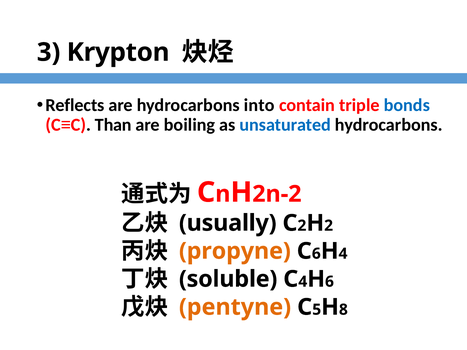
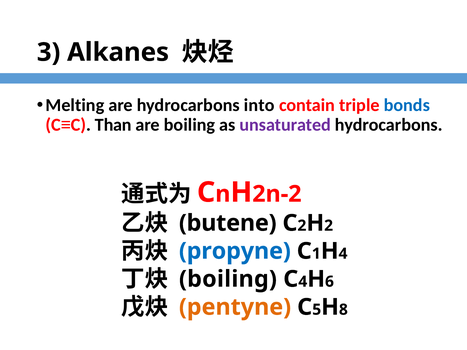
Krypton: Krypton -> Alkanes
Reflects: Reflects -> Melting
unsaturated colour: blue -> purple
usually: usually -> butene
propyne colour: orange -> blue
6 at (316, 254): 6 -> 1
soluble at (228, 279): soluble -> boiling
